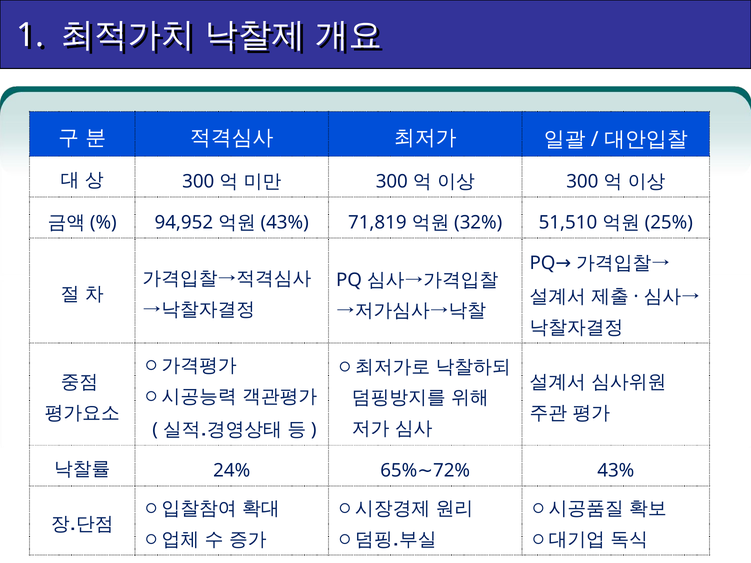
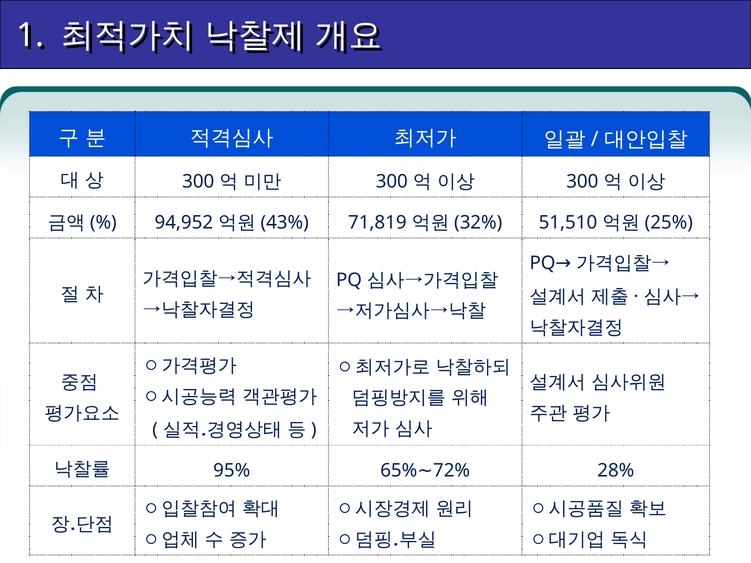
24%: 24% -> 95%
43% at (616, 471): 43% -> 28%
